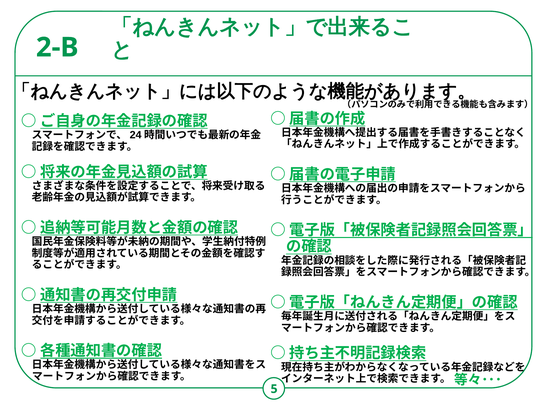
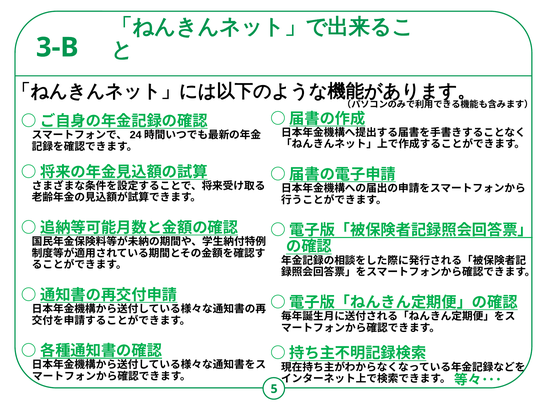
2-B: 2-B -> 3-B
